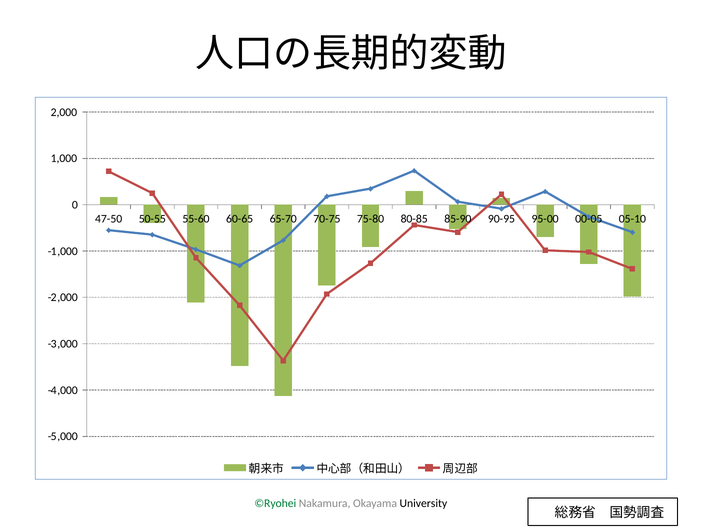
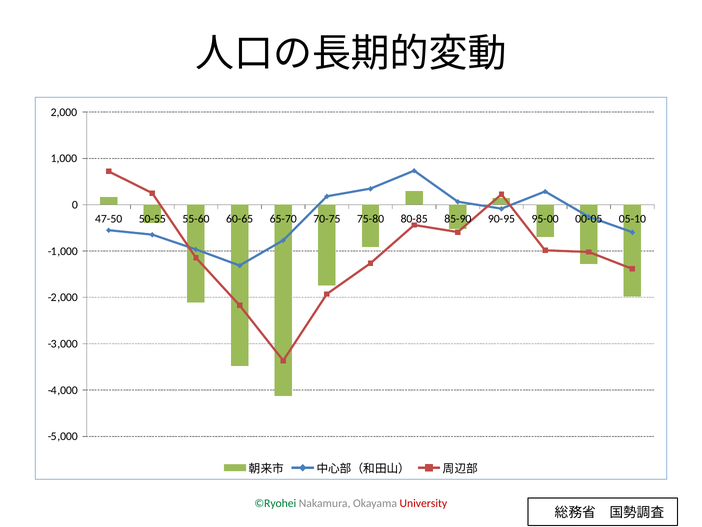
University colour: black -> red
